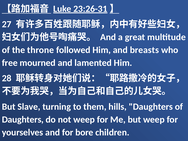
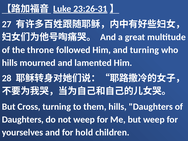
and breasts: breasts -> turning
free at (10, 63): free -> hills
Slave: Slave -> Cross
bore: bore -> hold
